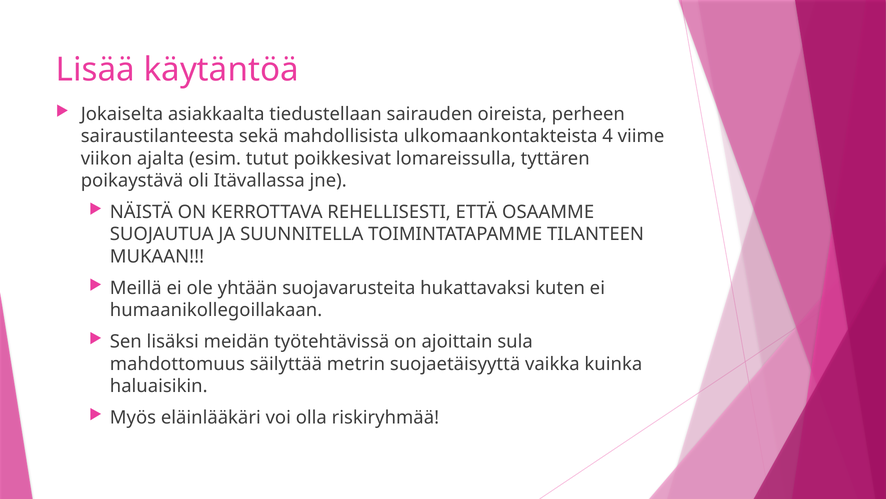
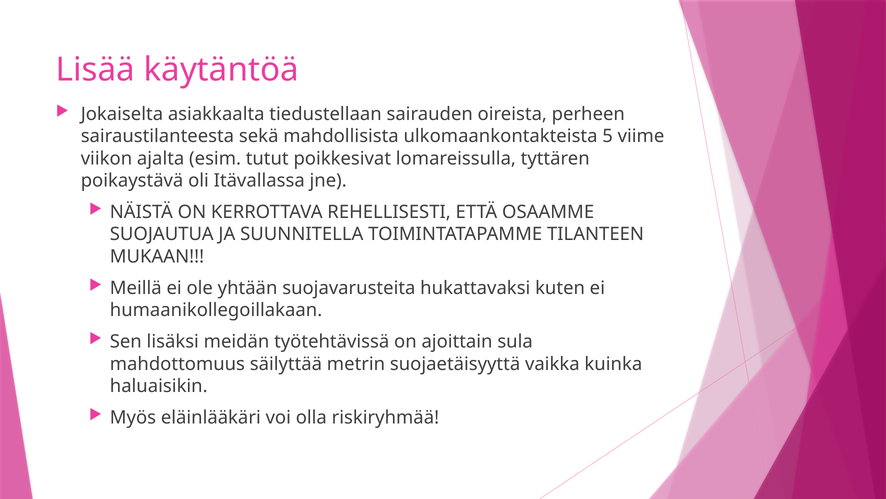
4: 4 -> 5
